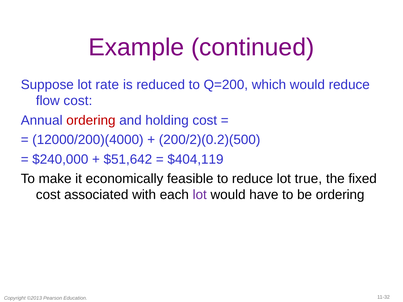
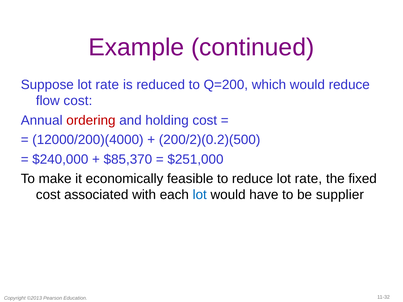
$51,642: $51,642 -> $85,370
$404,119: $404,119 -> $251,000
reduce lot true: true -> rate
lot at (200, 195) colour: purple -> blue
be ordering: ordering -> supplier
